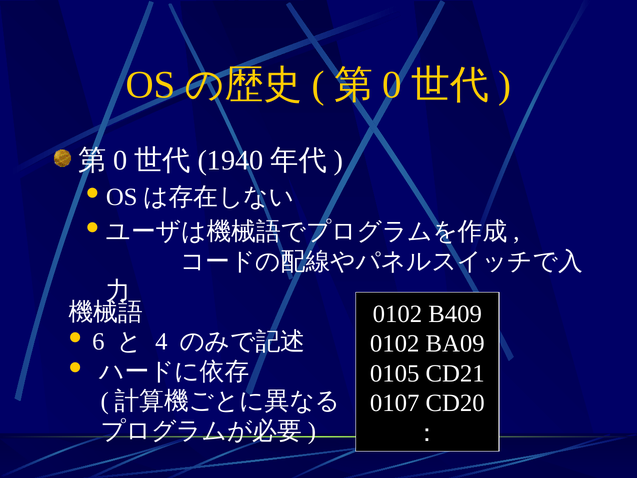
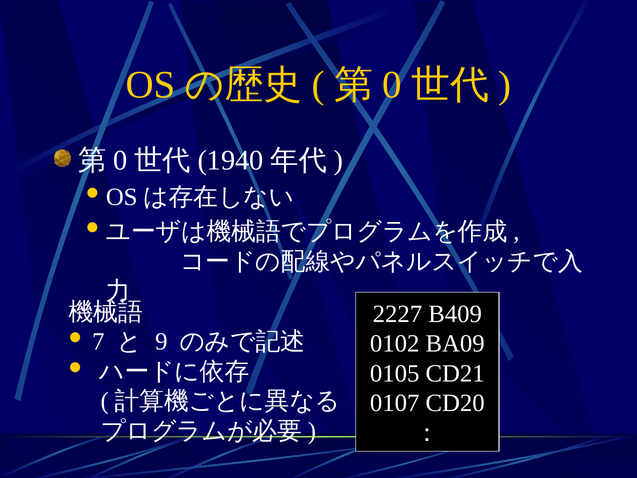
0102 at (397, 314): 0102 -> 2227
6: 6 -> 7
4: 4 -> 9
